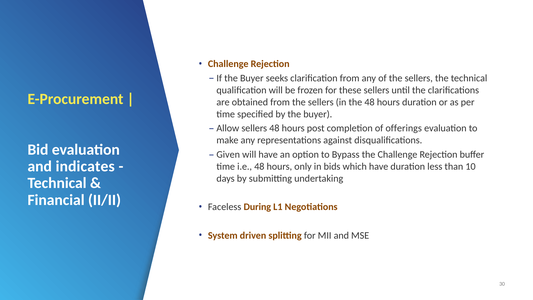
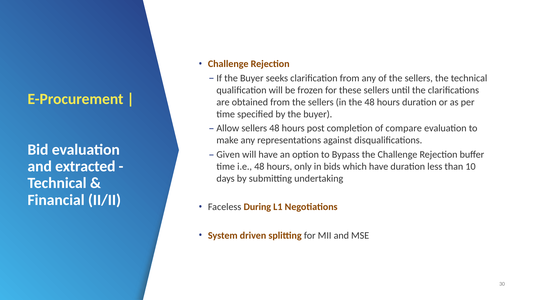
offerings: offerings -> compare
indicates: indicates -> extracted
